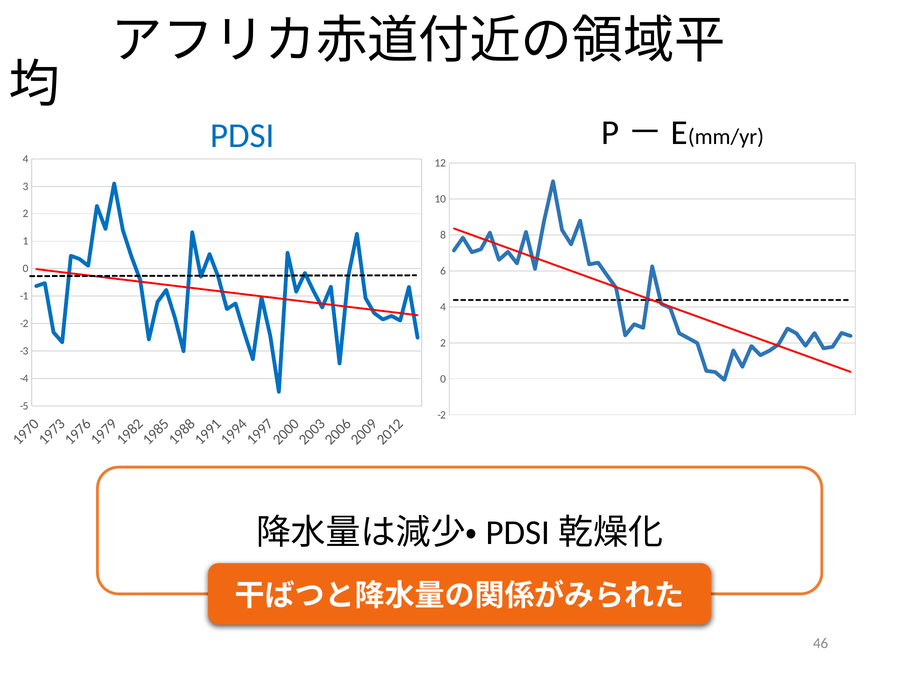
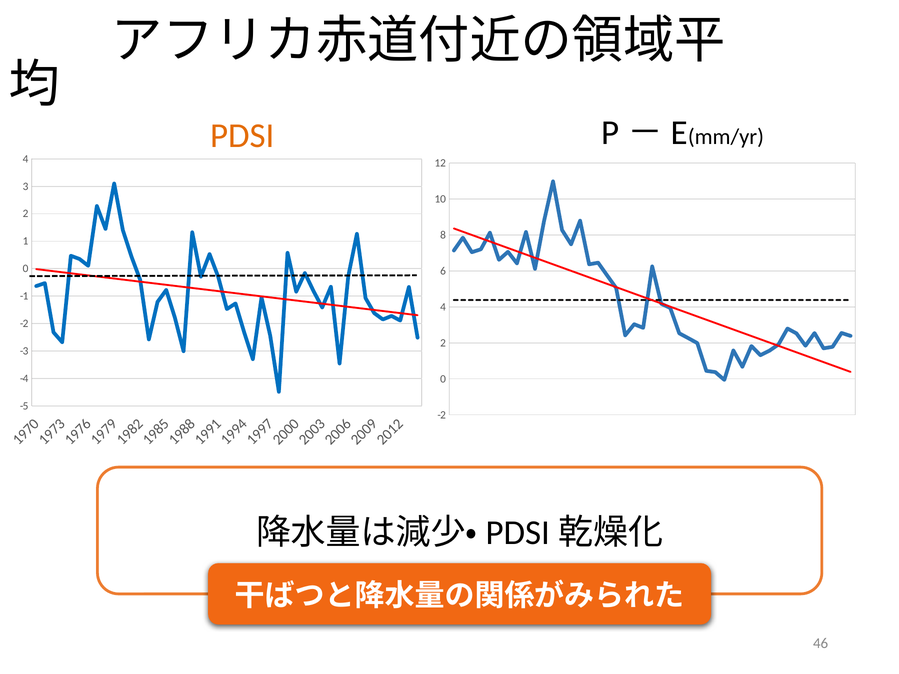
PDSI colour: blue -> orange
